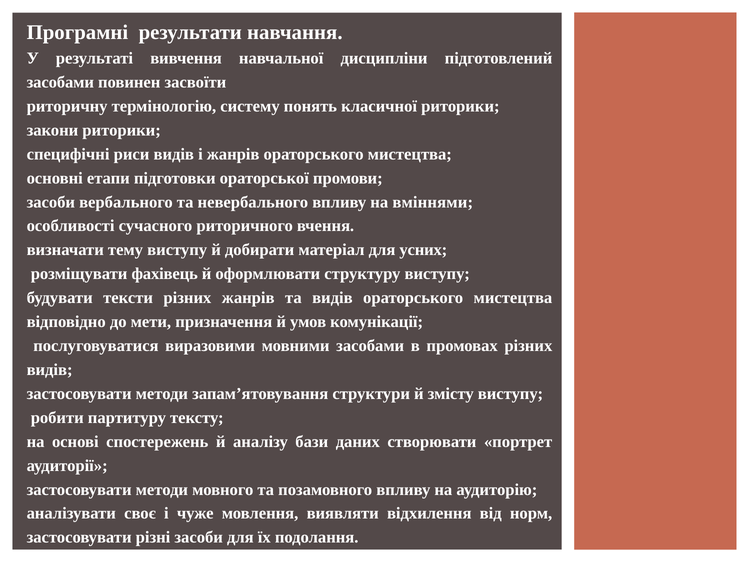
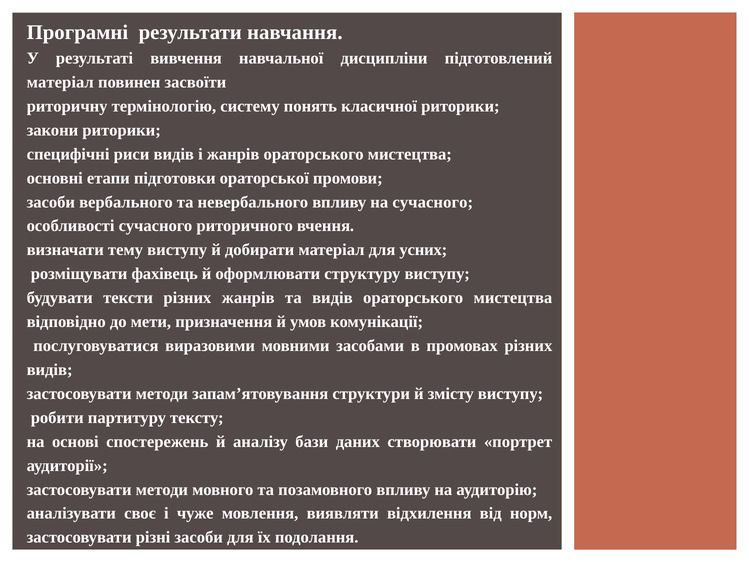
засобами at (60, 82): засобами -> матеріал
на вміннями: вміннями -> сучасного
